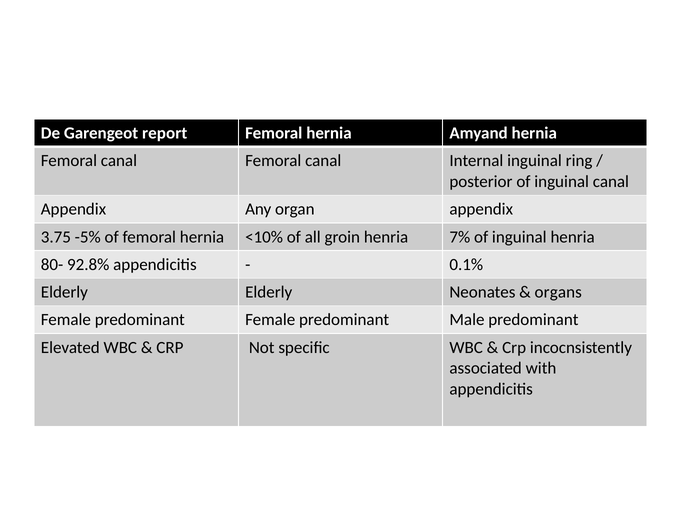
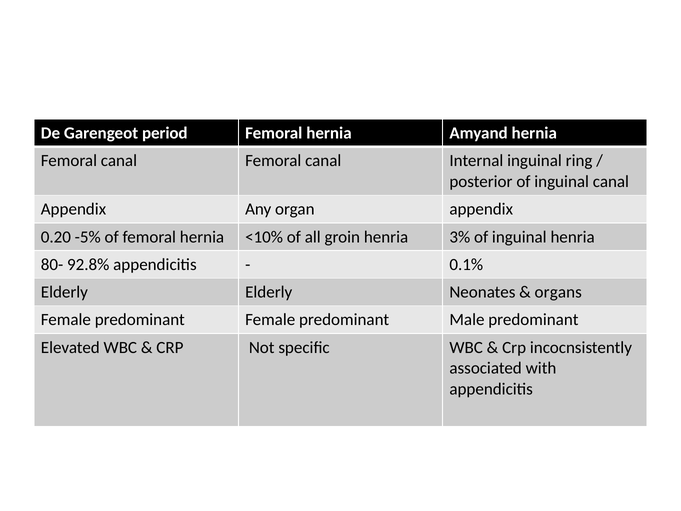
report: report -> period
3.75: 3.75 -> 0.20
7%: 7% -> 3%
